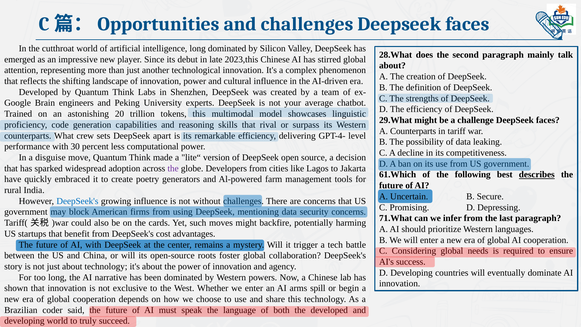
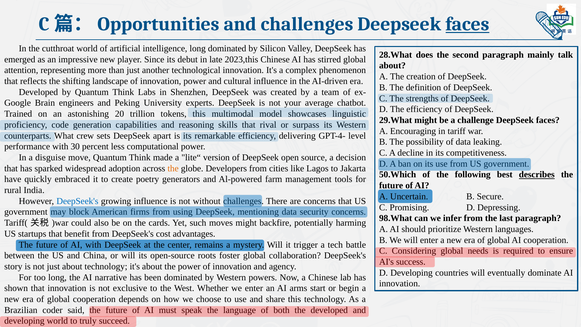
faces at (467, 24) underline: none -> present
A Counterparts: Counterparts -> Encouraging
the at (173, 168) colour: purple -> orange
61.Which: 61.Which -> 50.Which
71.What: 71.What -> 98.What
spill: spill -> start
